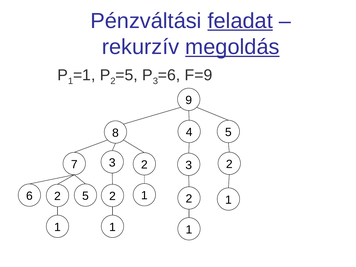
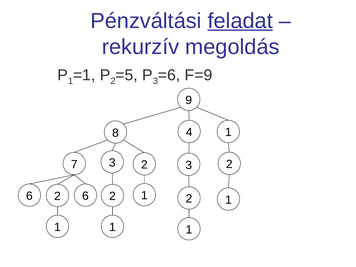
megoldás underline: present -> none
4 5: 5 -> 1
6 5: 5 -> 6
